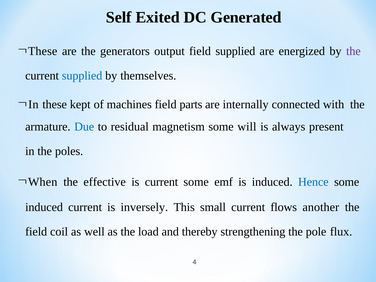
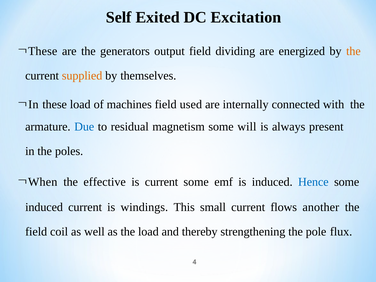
Generated: Generated -> Excitation
field supplied: supplied -> dividing
the at (353, 51) colour: purple -> orange
supplied at (82, 76) colour: blue -> orange
these kept: kept -> load
parts: parts -> used
inversely: inversely -> windings
